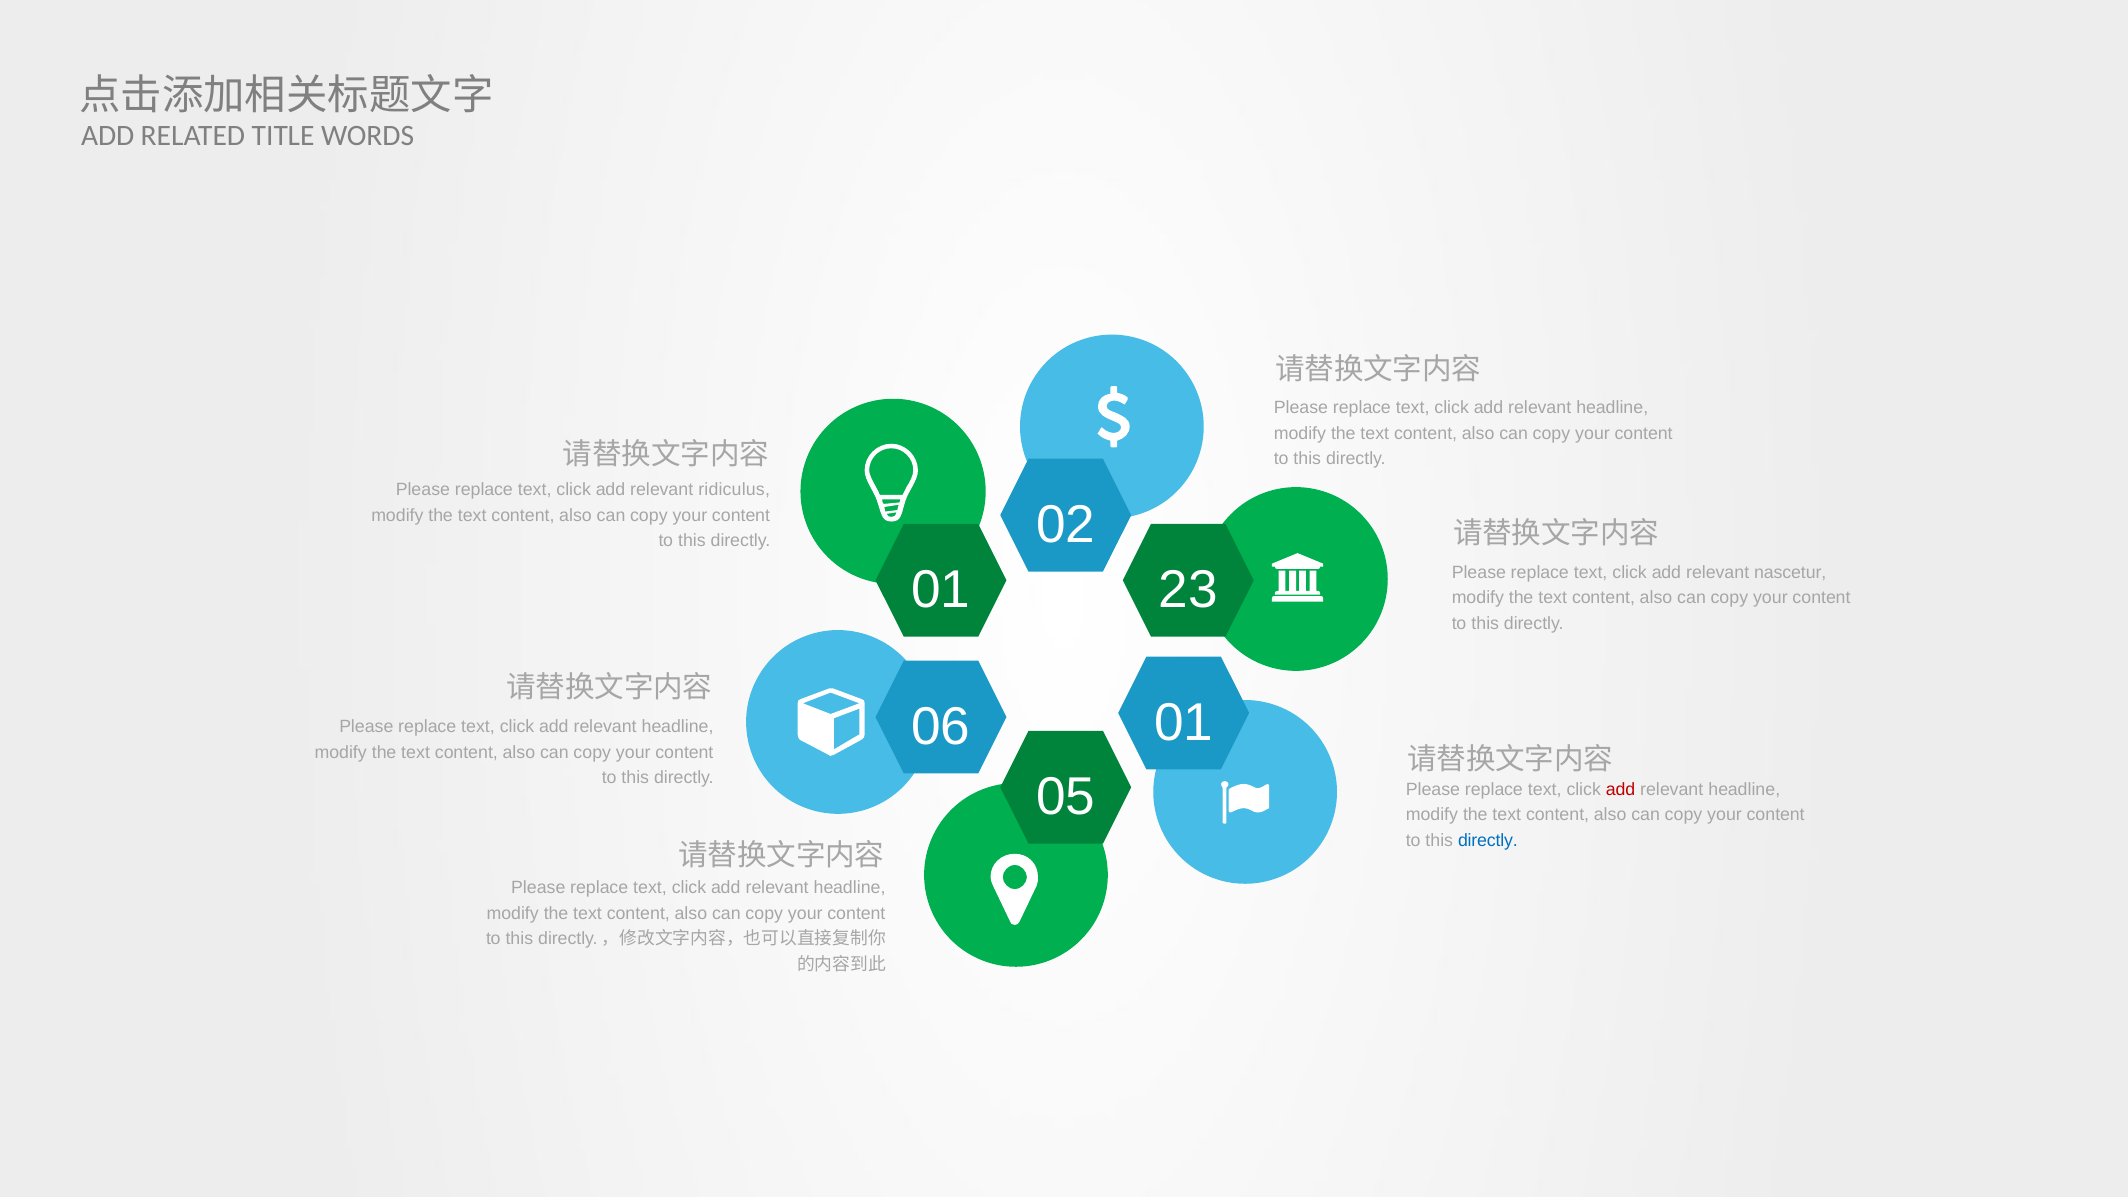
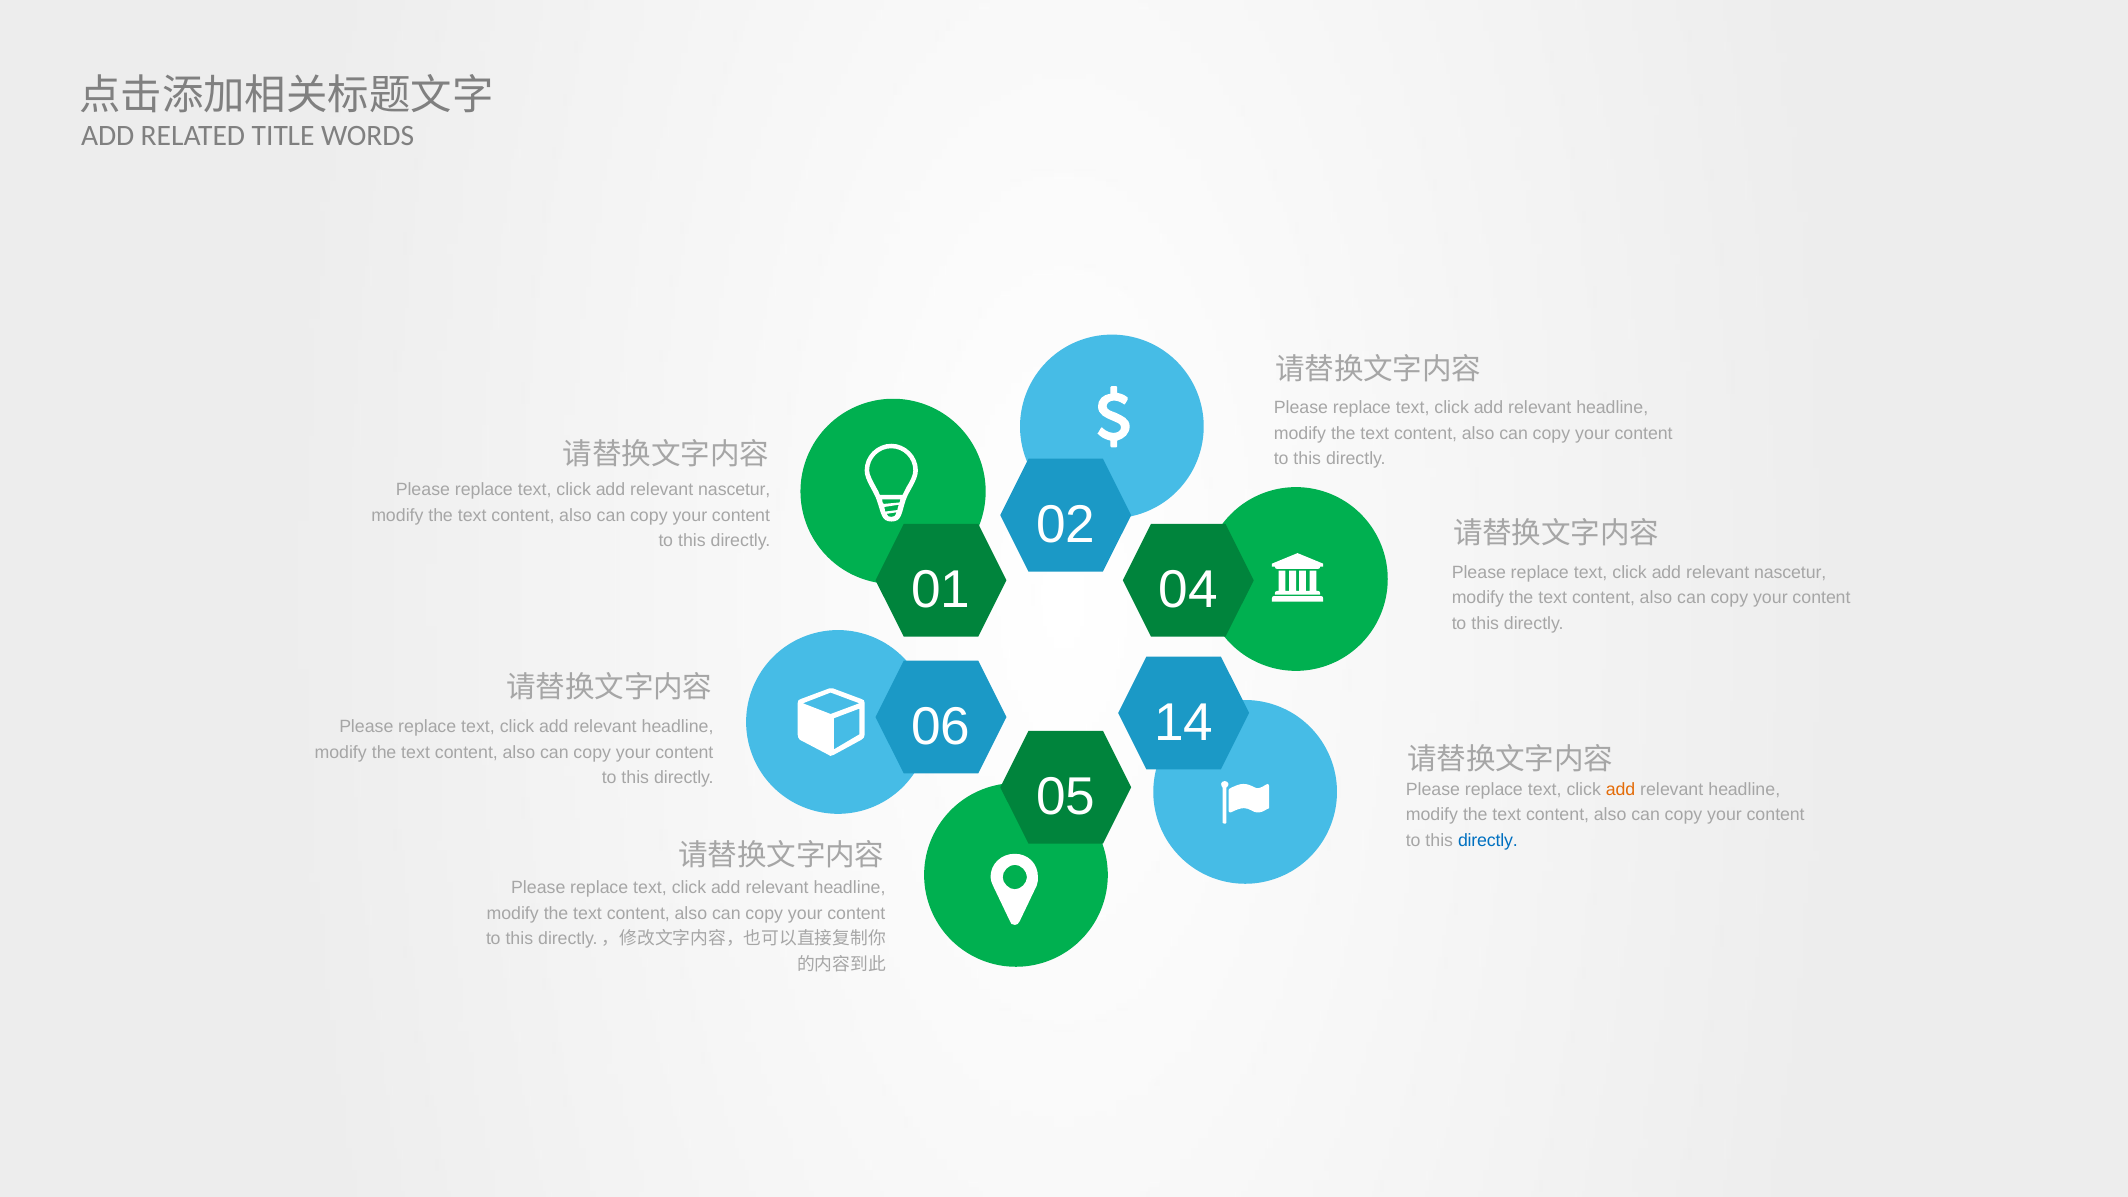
ridiculus at (734, 490): ridiculus -> nascetur
23: 23 -> 04
06 01: 01 -> 14
add at (1621, 790) colour: red -> orange
